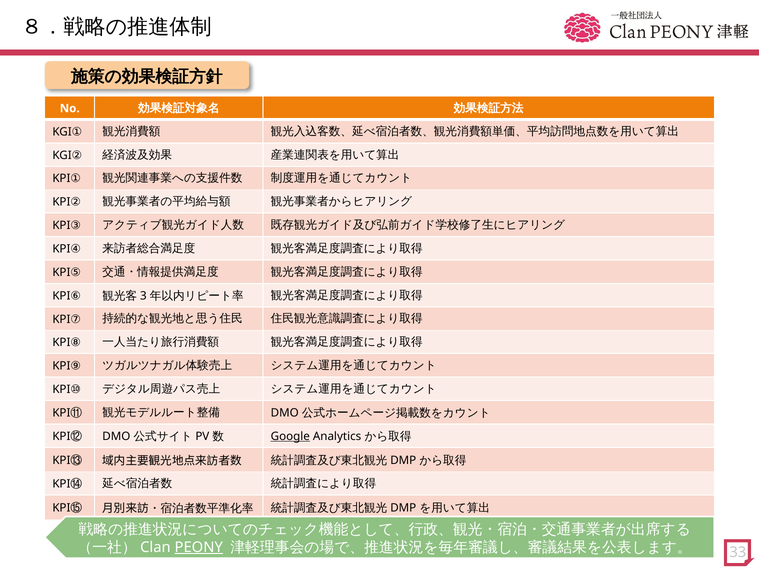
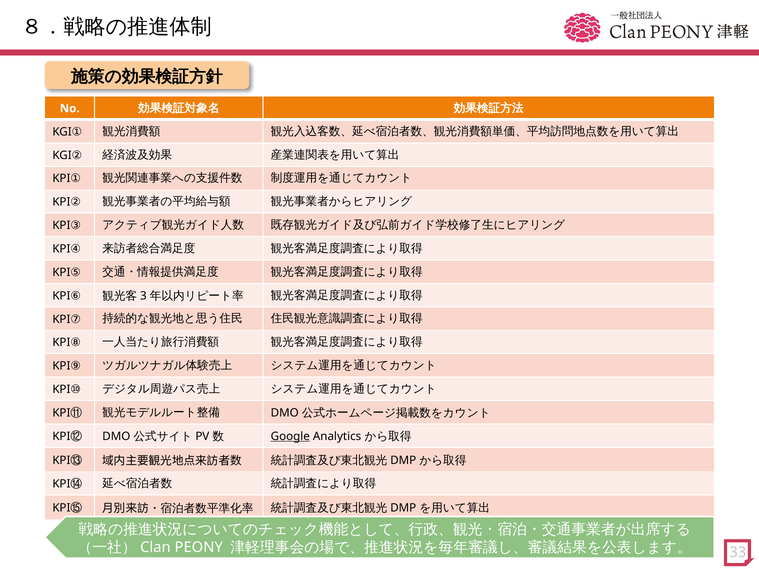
PEONY underline: present -> none
